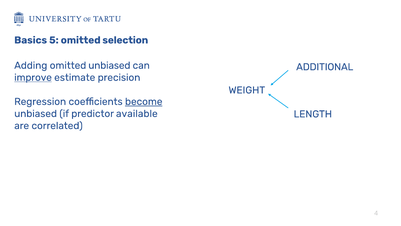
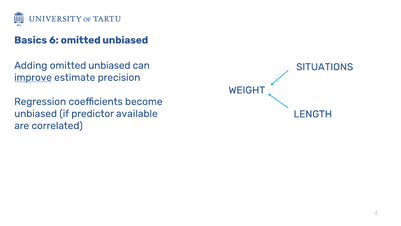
5: 5 -> 6
selection at (125, 40): selection -> unbiased
ADDITIONAL: ADDITIONAL -> SITUATIONS
become underline: present -> none
